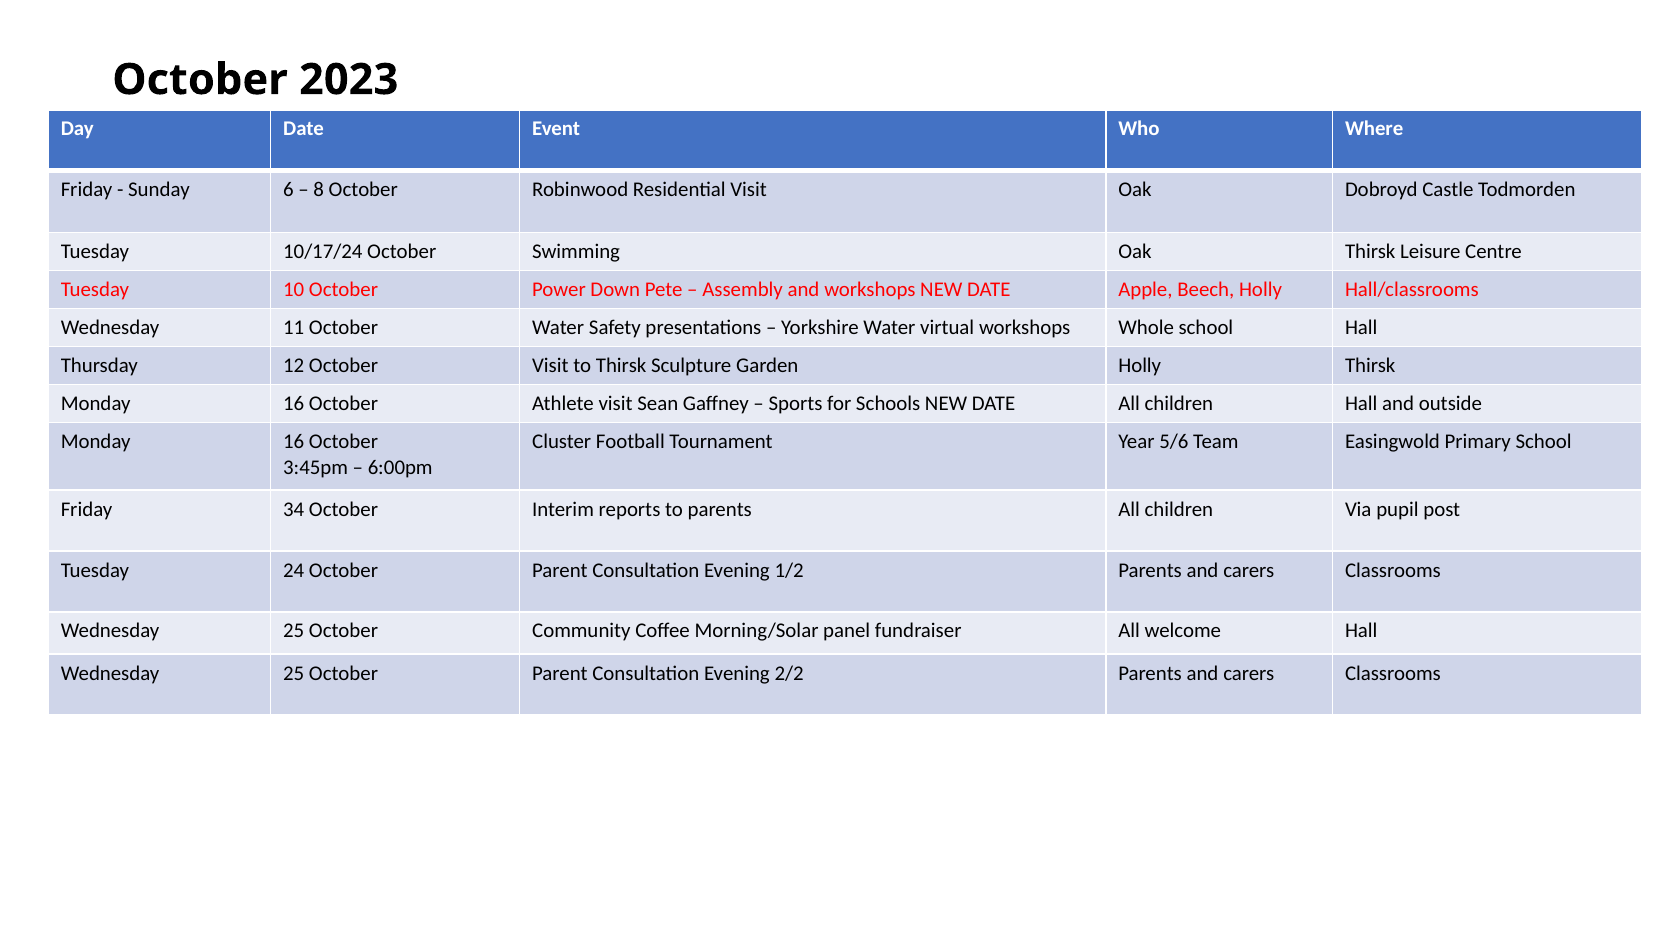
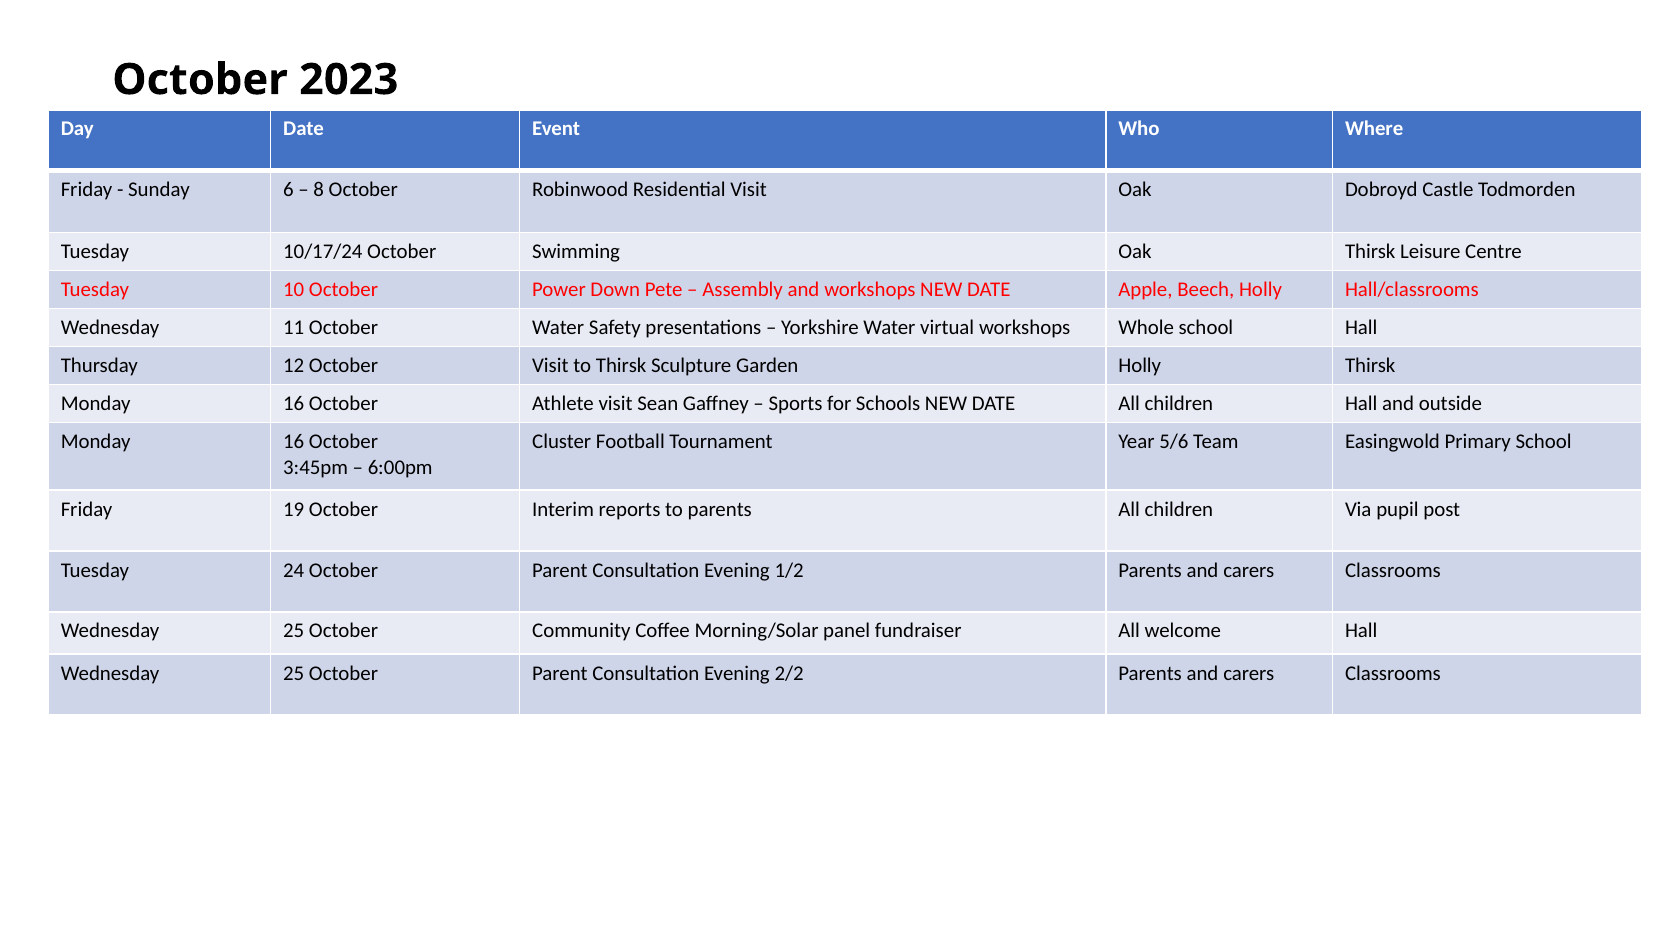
34: 34 -> 19
